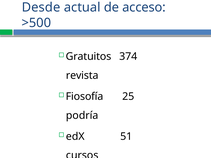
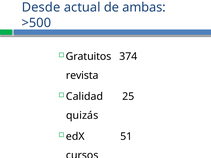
acceso: acceso -> ambas
Fiosofía: Fiosofía -> Calidad
podría: podría -> quizás
